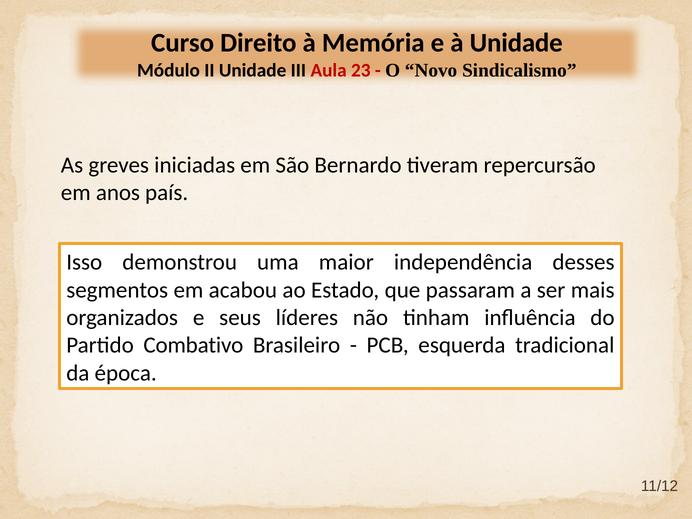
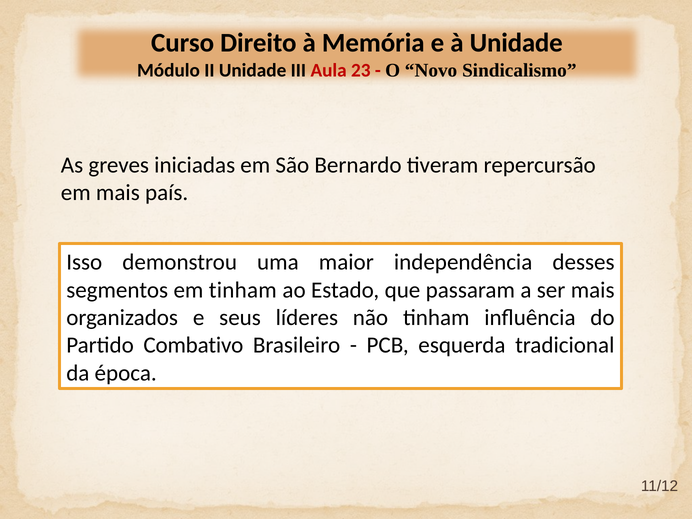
em anos: anos -> mais
em acabou: acabou -> tinham
